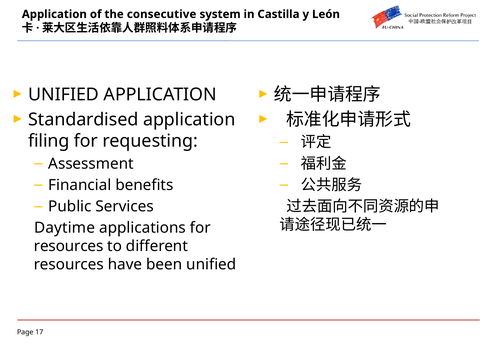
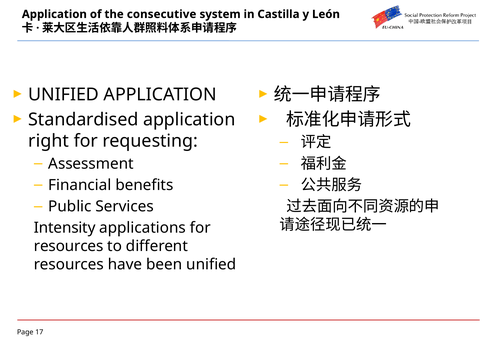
filing: filing -> right
Daytime: Daytime -> Intensity
